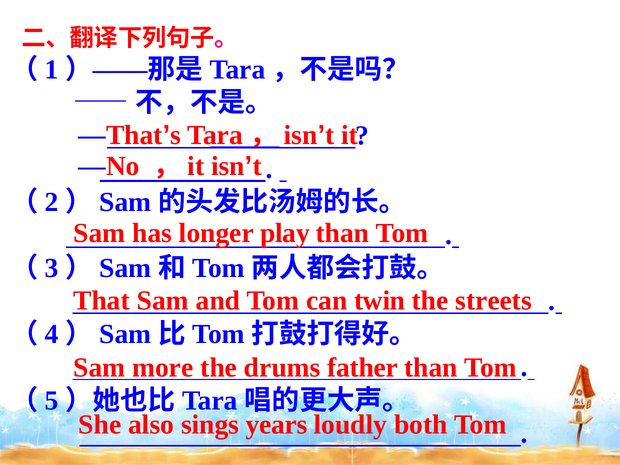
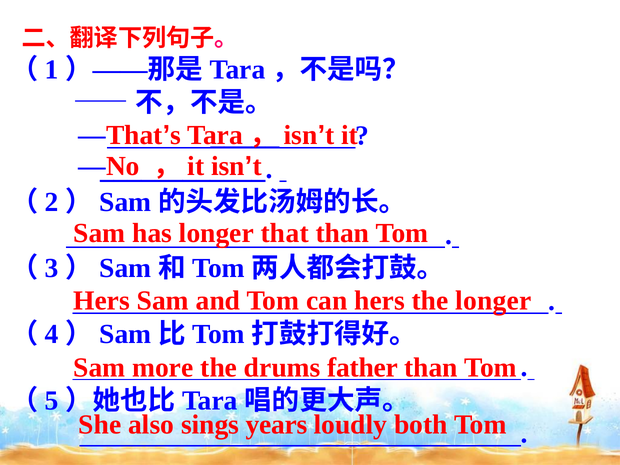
play: play -> that
That at (102, 301): That -> Hers
can twin: twin -> hers
the streets: streets -> longer
